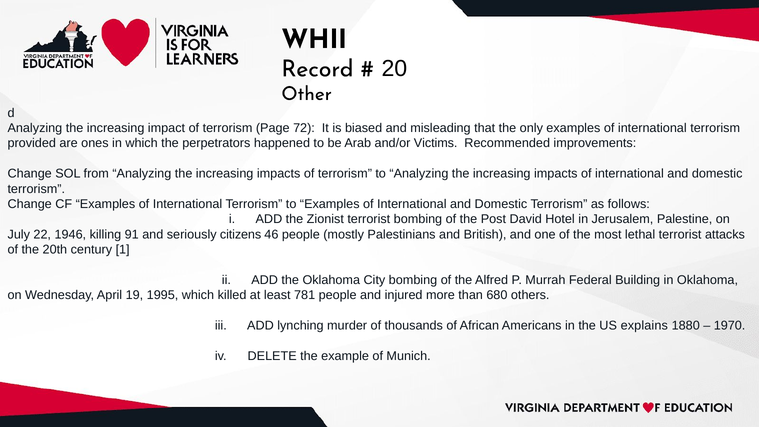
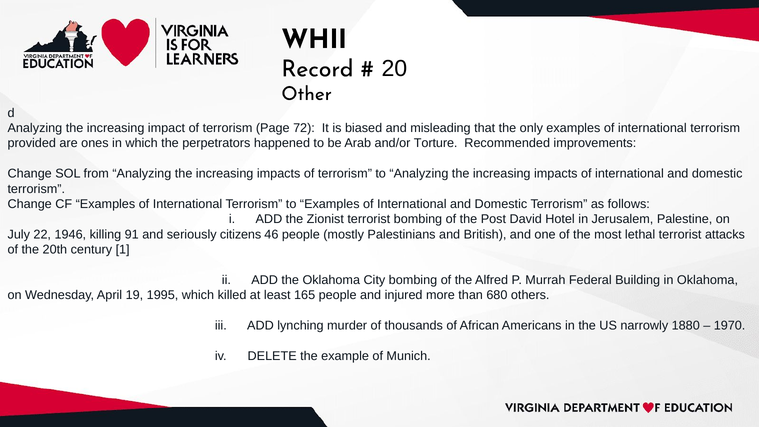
Victims: Victims -> Torture
781: 781 -> 165
explains: explains -> narrowly
